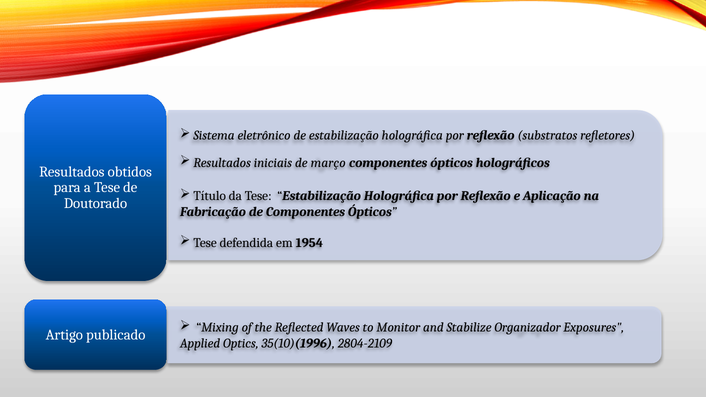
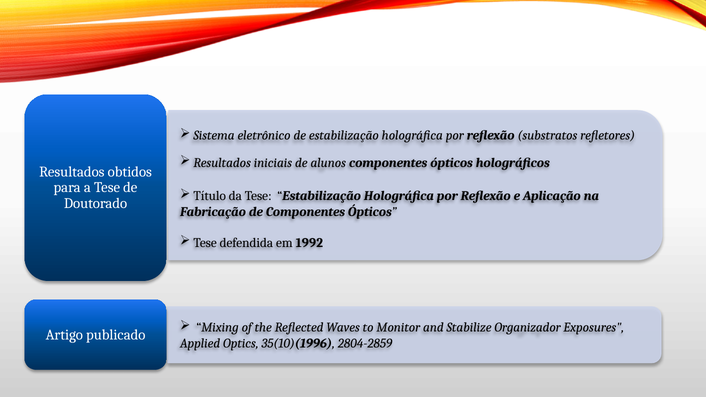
março: março -> alunos
1954: 1954 -> 1992
2804-2109: 2804-2109 -> 2804-2859
